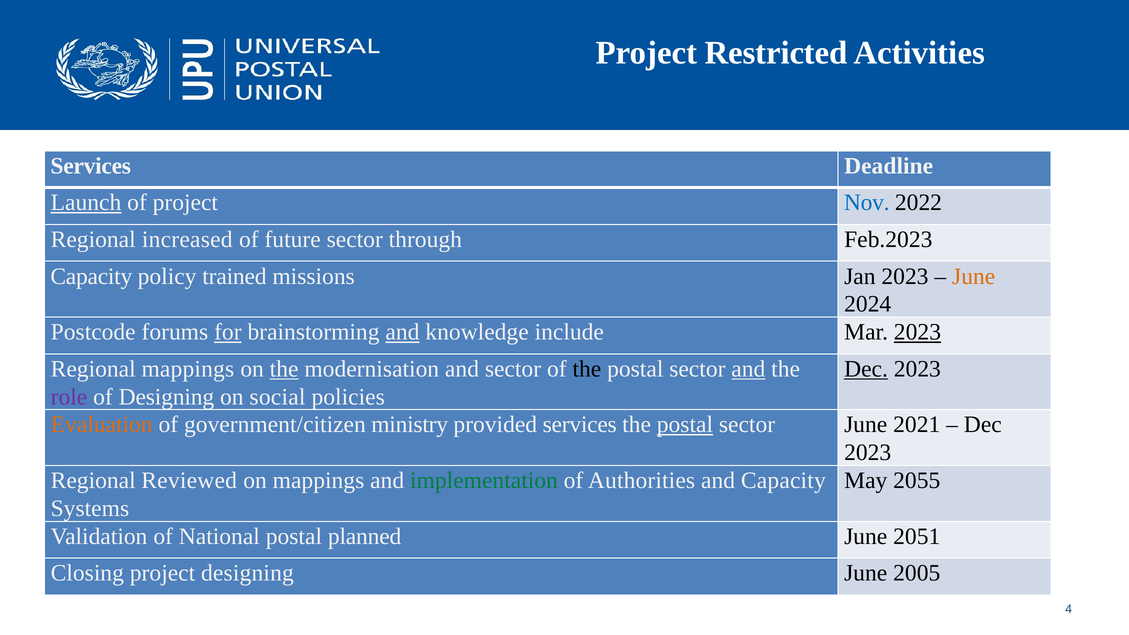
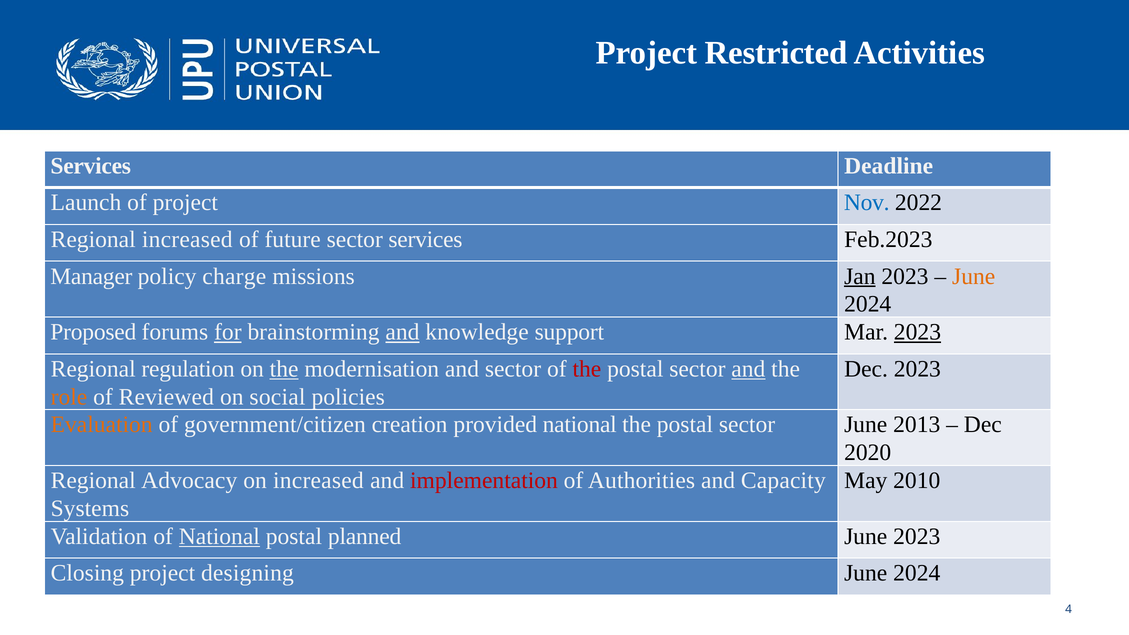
Launch underline: present -> none
sector through: through -> services
Capacity at (91, 276): Capacity -> Manager
trained: trained -> charge
Jan underline: none -> present
Postcode: Postcode -> Proposed
include: include -> support
Regional mappings: mappings -> regulation
the at (587, 369) colour: black -> red
Dec at (866, 369) underline: present -> none
role colour: purple -> orange
of Designing: Designing -> Reviewed
ministry: ministry -> creation
provided services: services -> national
postal at (685, 425) underline: present -> none
2021: 2021 -> 2013
2023 at (868, 453): 2023 -> 2020
Reviewed: Reviewed -> Advocacy
on mappings: mappings -> increased
implementation colour: green -> red
2055: 2055 -> 2010
National at (219, 536) underline: none -> present
June 2051: 2051 -> 2023
2005 at (917, 573): 2005 -> 2024
